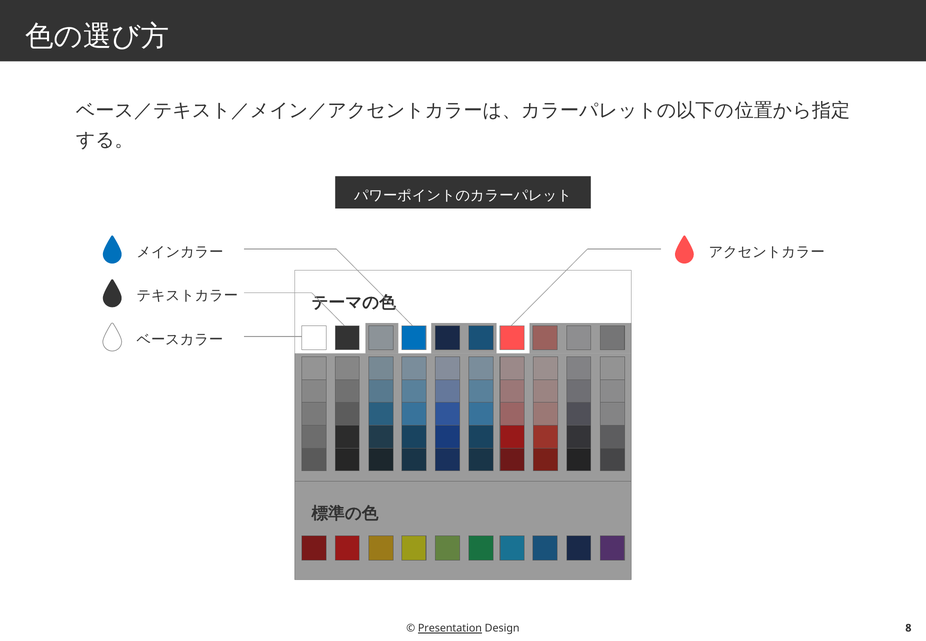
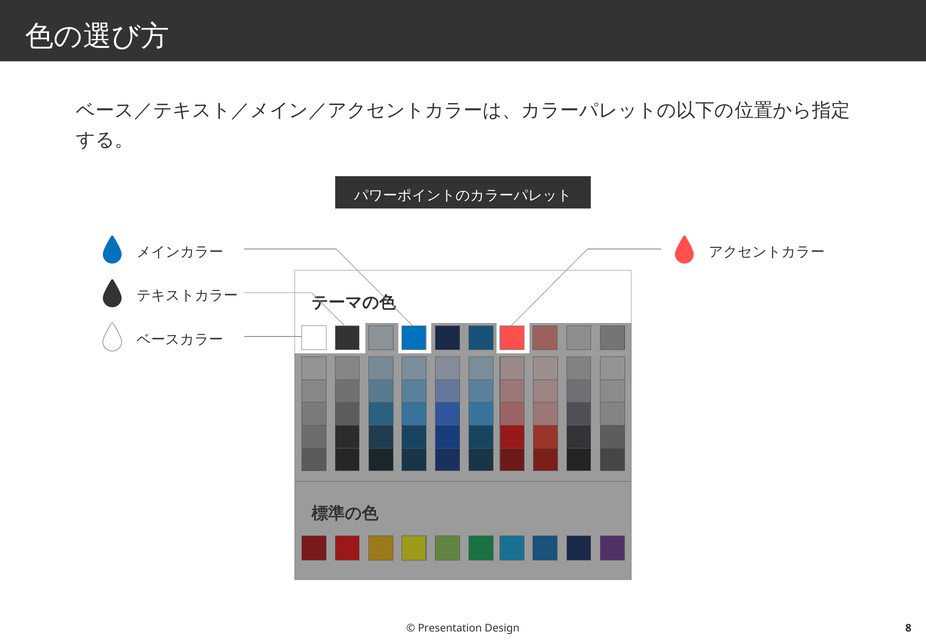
Presentation underline: present -> none
